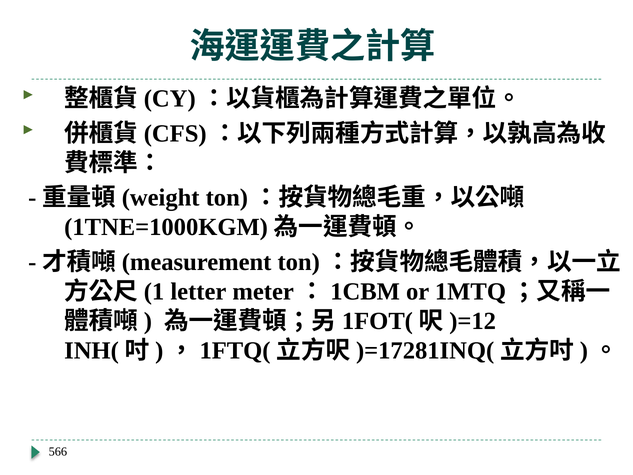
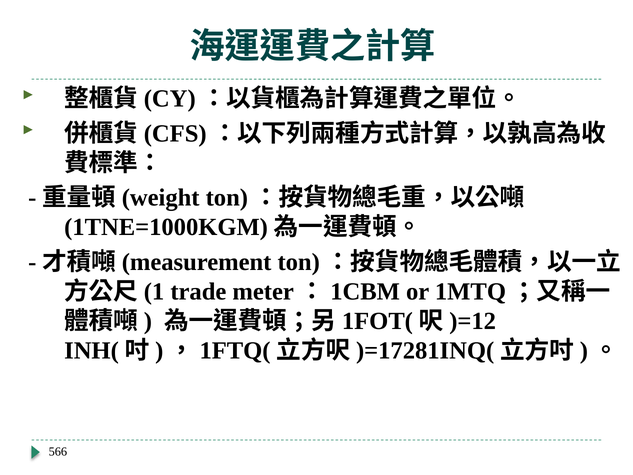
letter: letter -> trade
